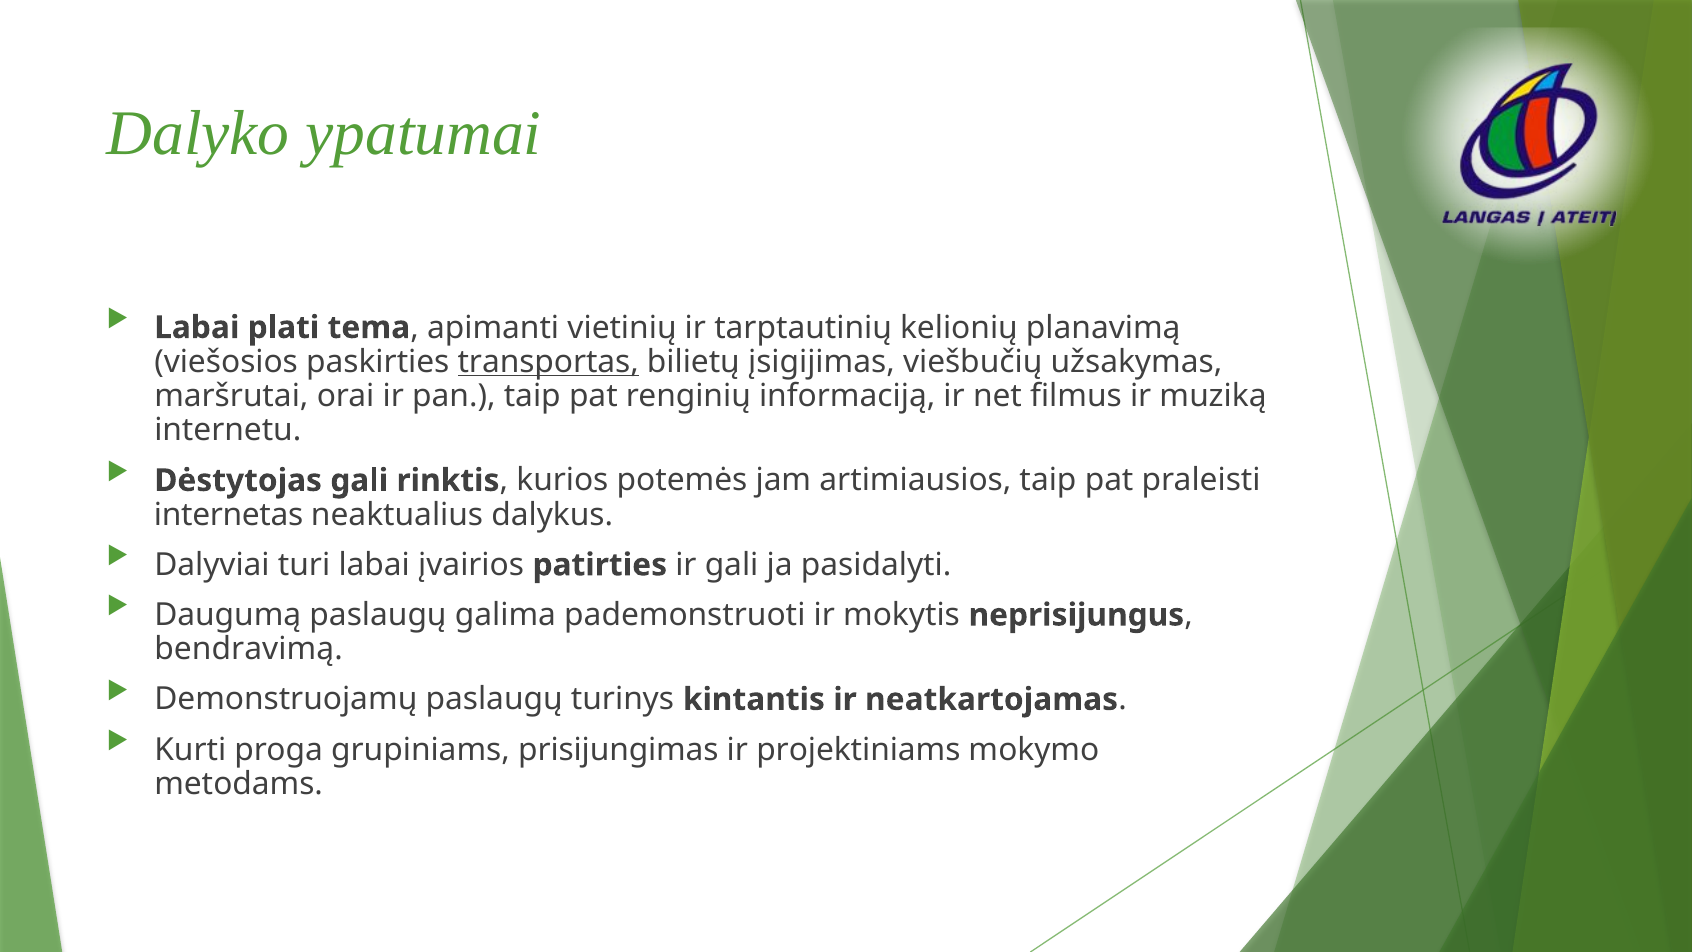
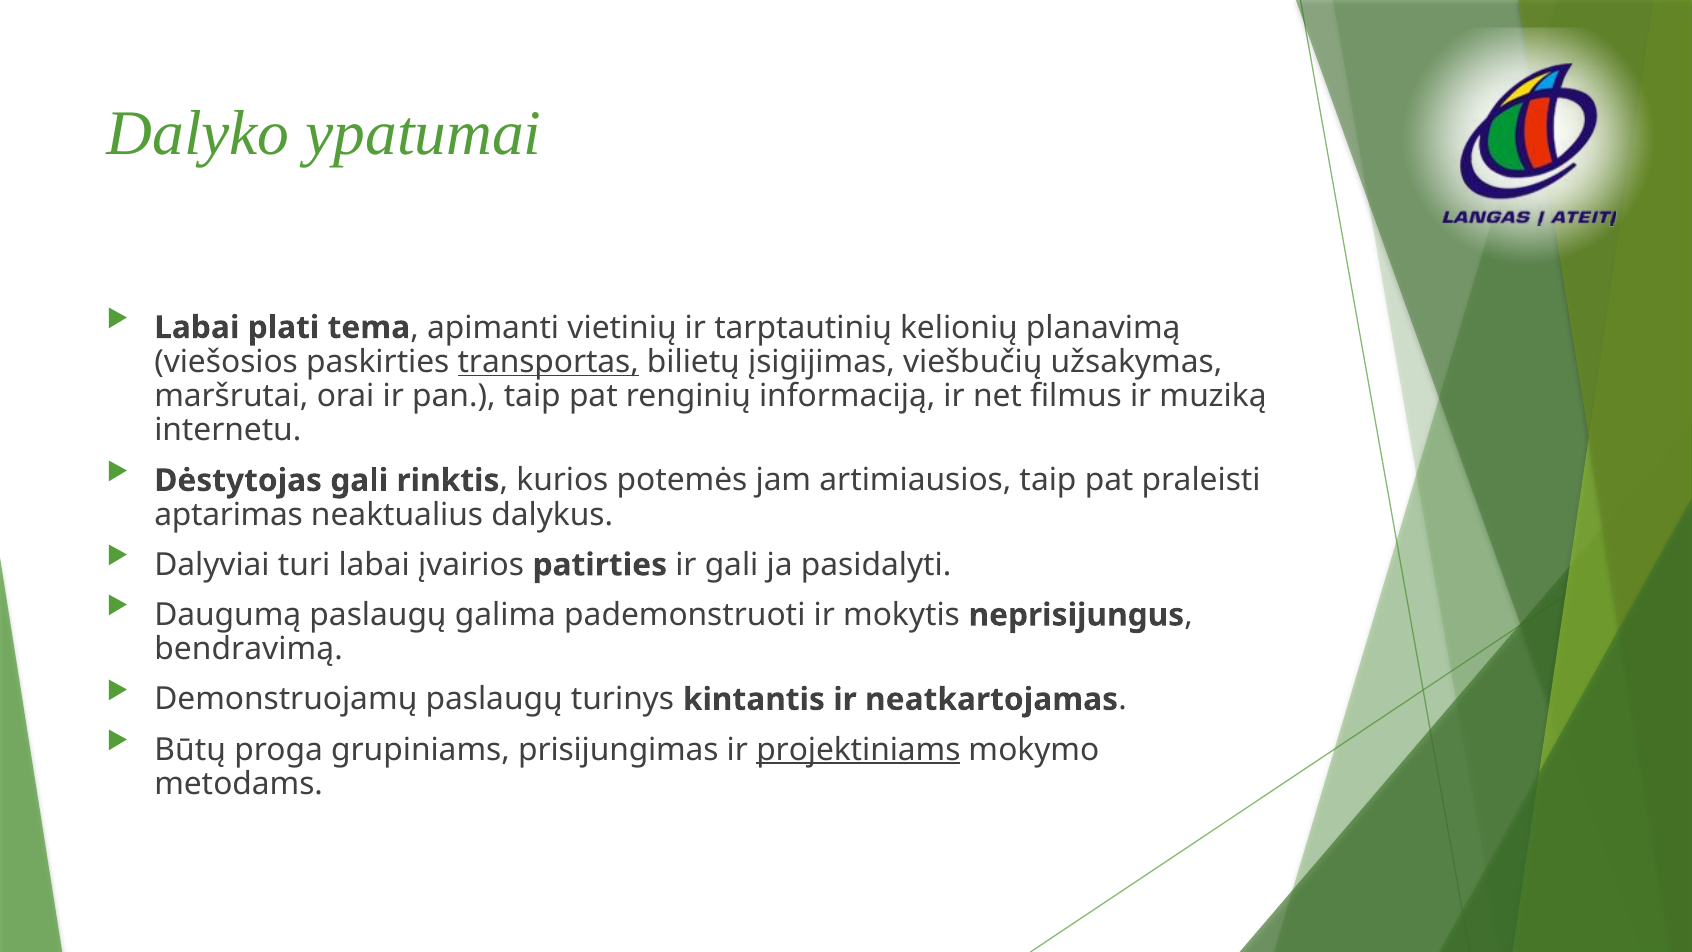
internetas: internetas -> aptarimas
Kurti: Kurti -> Būtų
projektiniams underline: none -> present
